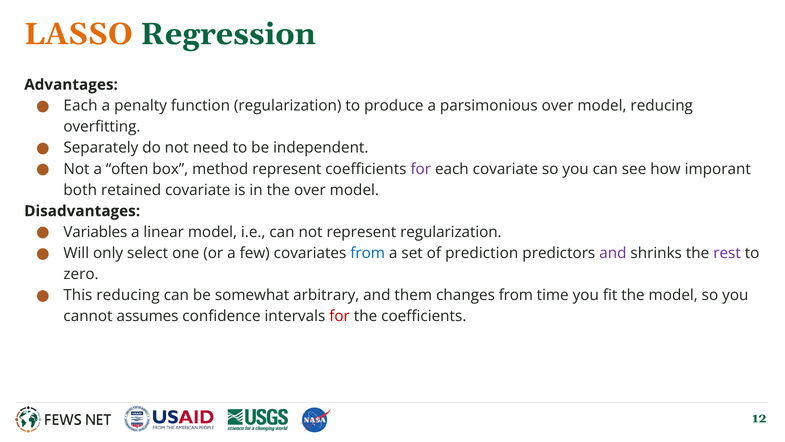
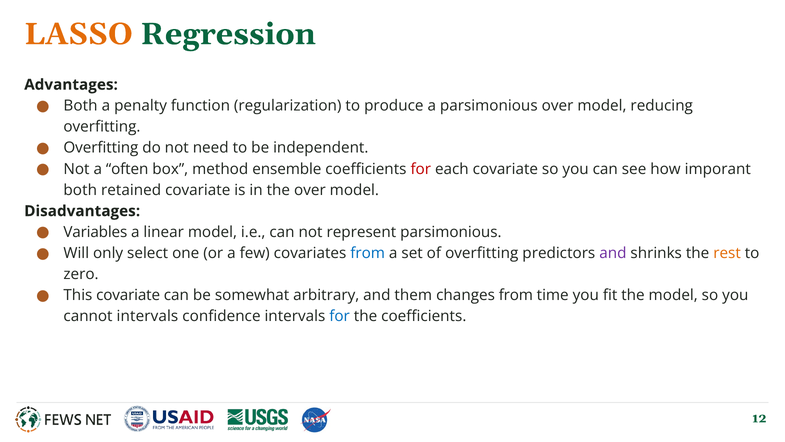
Each at (80, 106): Each -> Both
Separately at (101, 148): Separately -> Overfitting
method represent: represent -> ensemble
for at (421, 169) colour: purple -> red
represent regularization: regularization -> parsimonious
of prediction: prediction -> overfitting
rest colour: purple -> orange
This reducing: reducing -> covariate
cannot assumes: assumes -> intervals
for at (340, 316) colour: red -> blue
